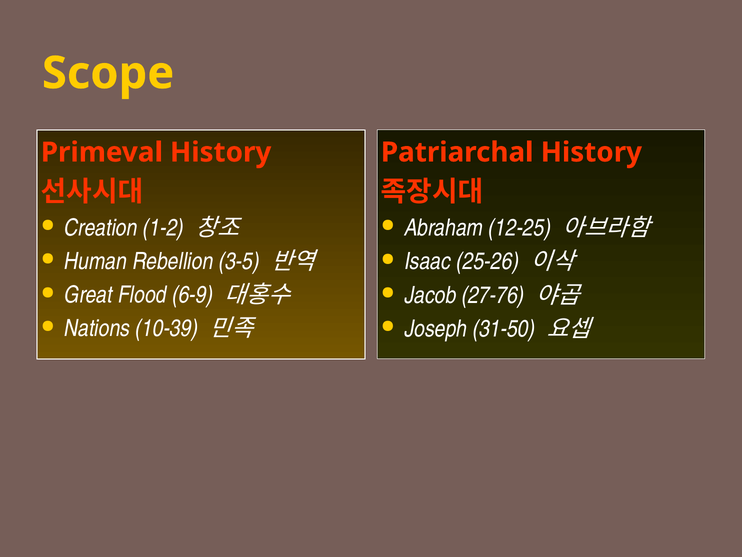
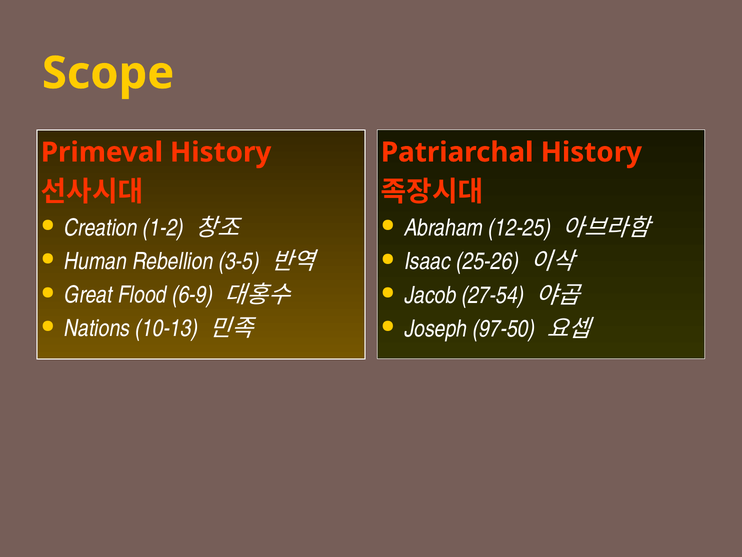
27-76: 27-76 -> 27-54
10-39: 10-39 -> 10-13
31-50: 31-50 -> 97-50
